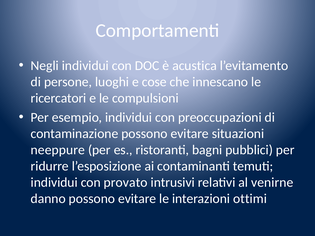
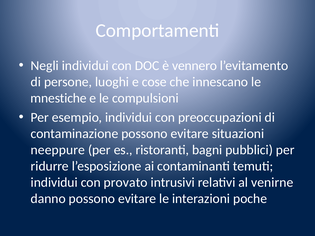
acustica: acustica -> vennero
ricercatori: ricercatori -> mnestiche
ottimi: ottimi -> poche
